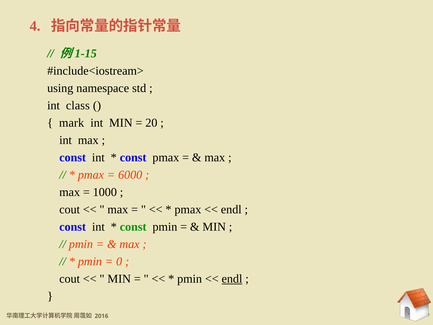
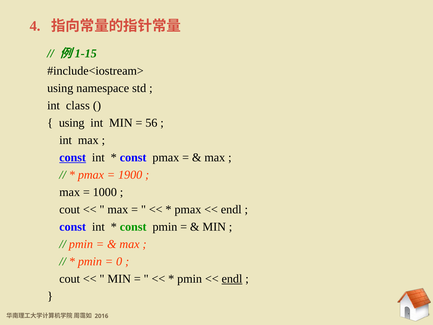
mark at (72, 123): mark -> using
20: 20 -> 56
const at (73, 157) underline: none -> present
6000: 6000 -> 1900
